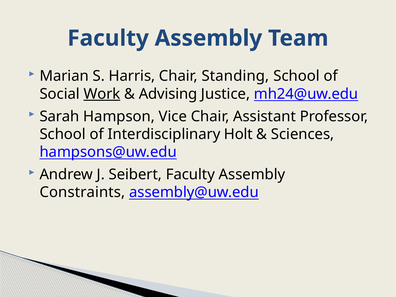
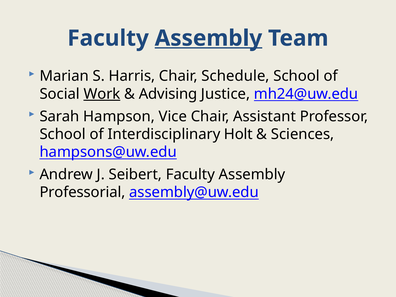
Assembly at (208, 38) underline: none -> present
Standing: Standing -> Schedule
Constraints: Constraints -> Professorial
